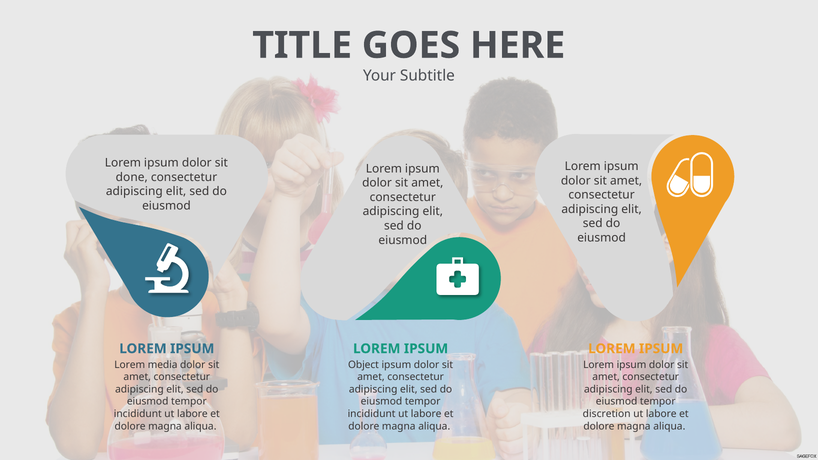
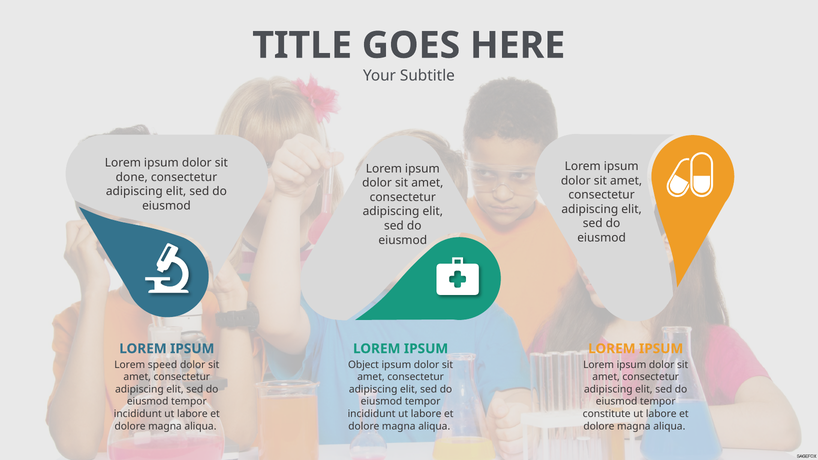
media: media -> speed
discretion: discretion -> constitute
